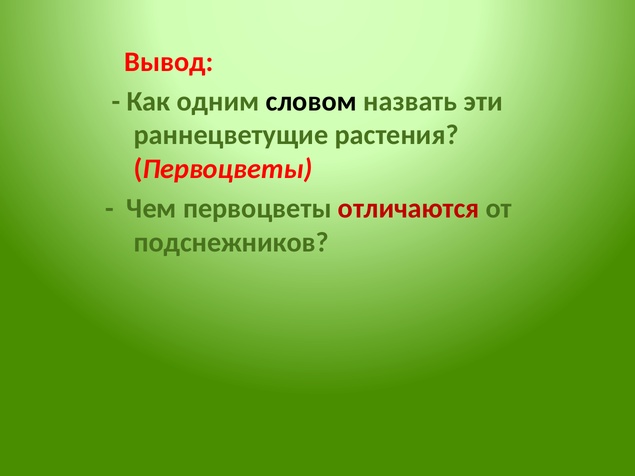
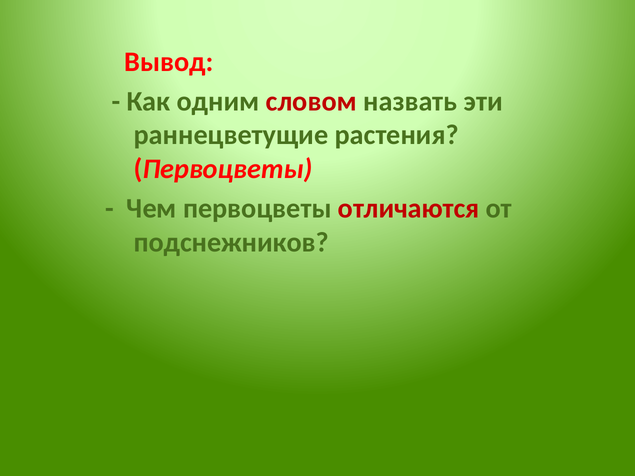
словом colour: black -> red
